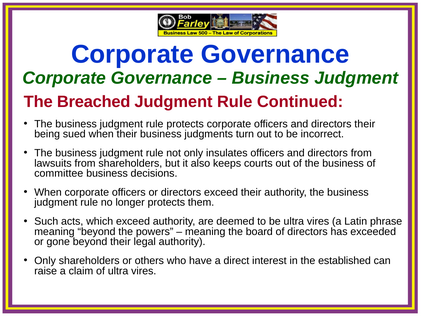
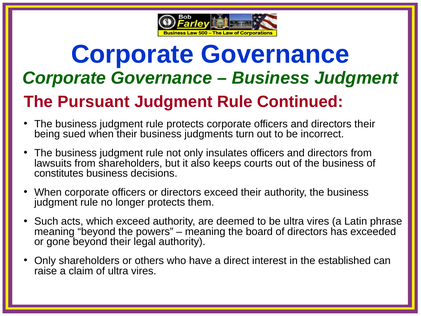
Breached: Breached -> Pursuant
committee: committee -> constitutes
